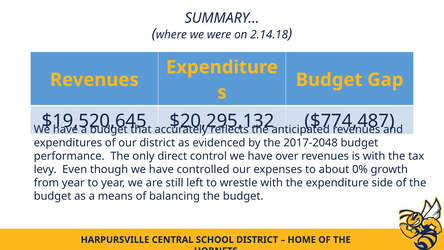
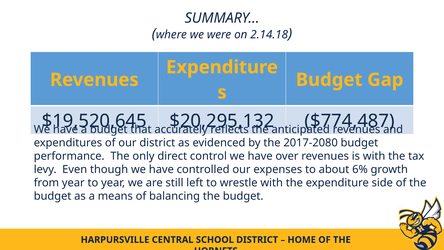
2017-2048: 2017-2048 -> 2017-2080
0%: 0% -> 6%
